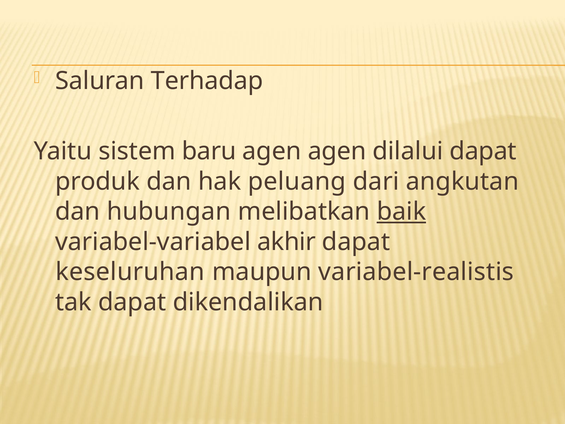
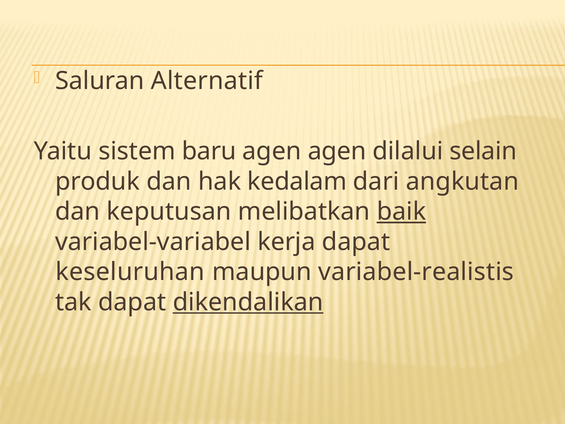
Terhadap: Terhadap -> Alternatif
dilalui dapat: dapat -> selain
peluang: peluang -> kedalam
hubungan: hubungan -> keputusan
akhir: akhir -> kerja
dikendalikan underline: none -> present
